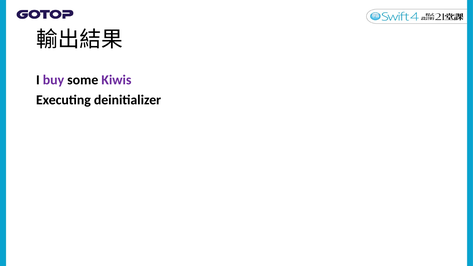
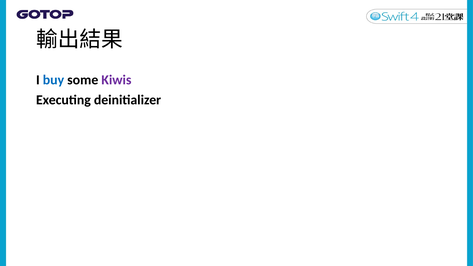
buy colour: purple -> blue
